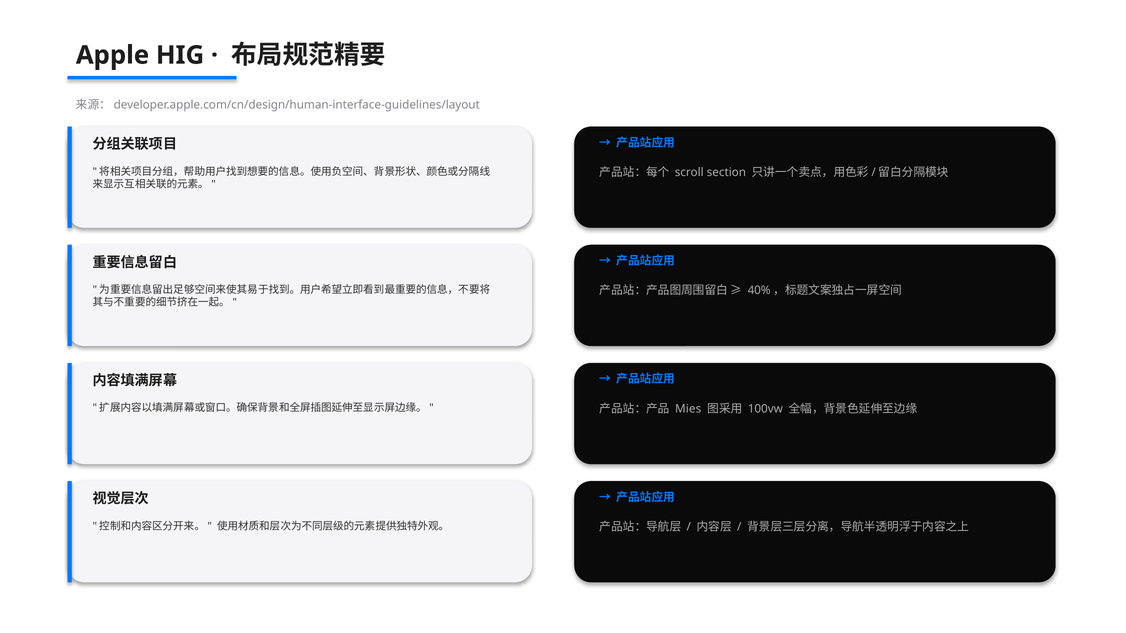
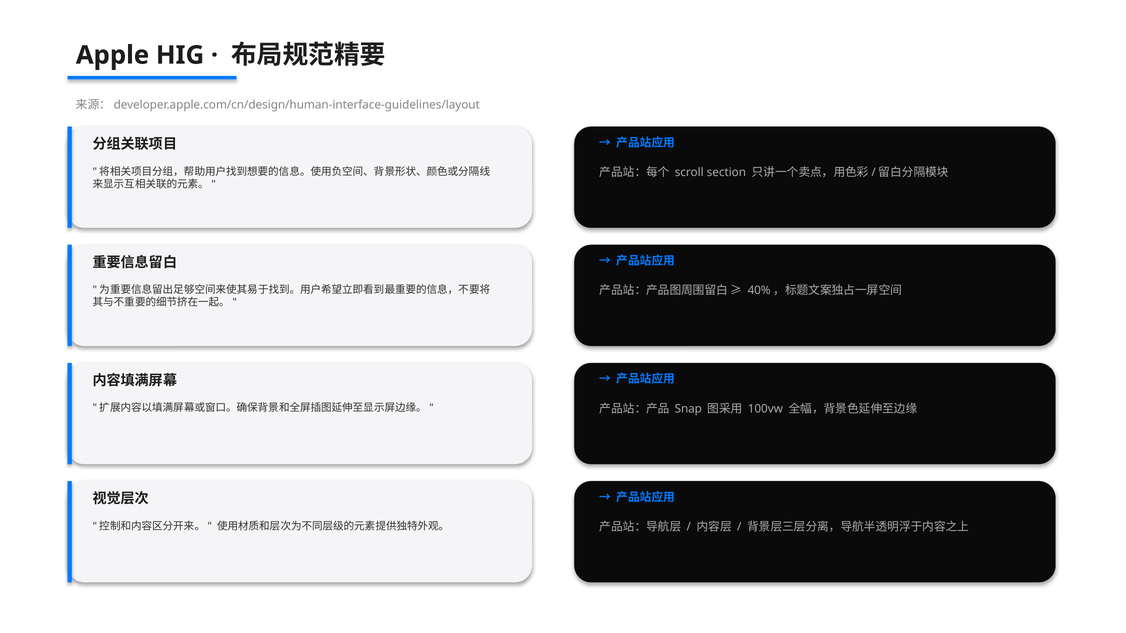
Mies: Mies -> Snap
